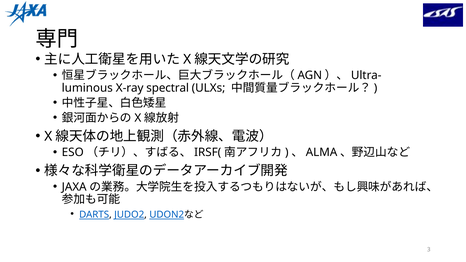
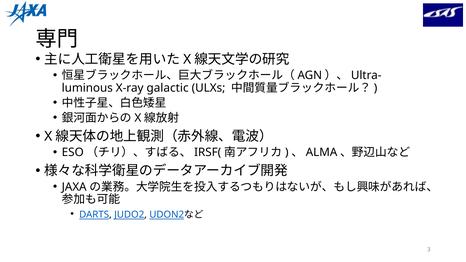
spectral: spectral -> galactic
